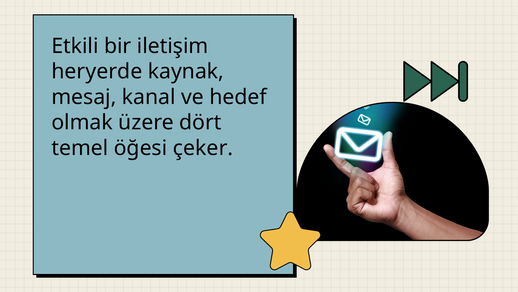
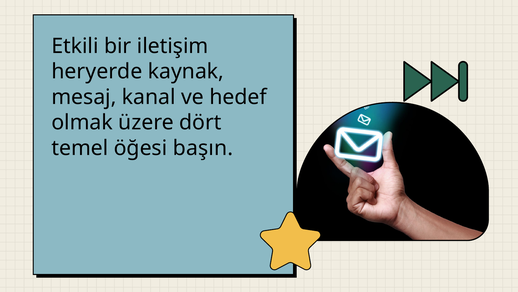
çeker: çeker -> başın
